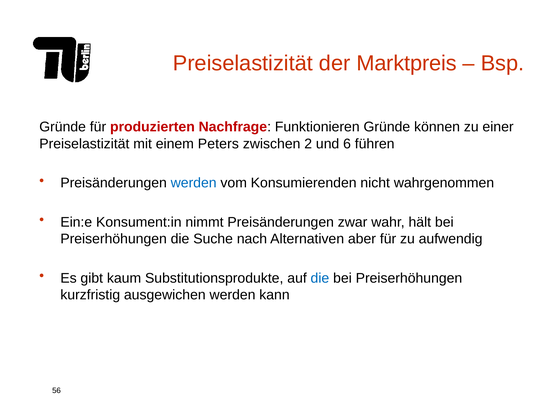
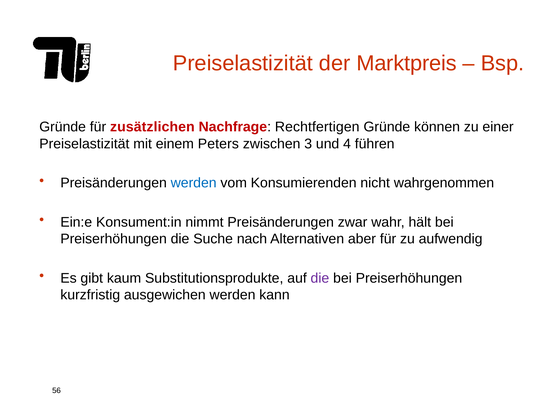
produzierten: produzierten -> zusätzlichen
Funktionieren: Funktionieren -> Rechtfertigen
2: 2 -> 3
6: 6 -> 4
die at (320, 278) colour: blue -> purple
